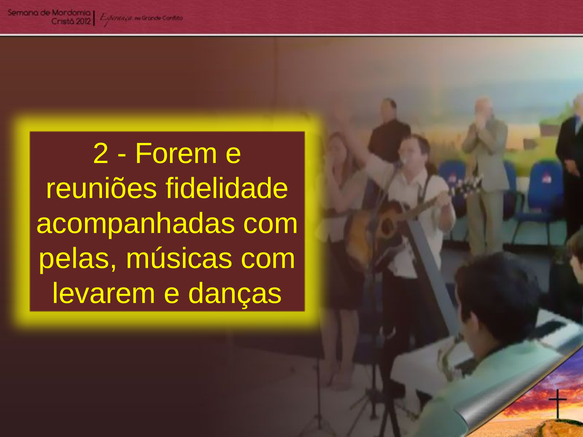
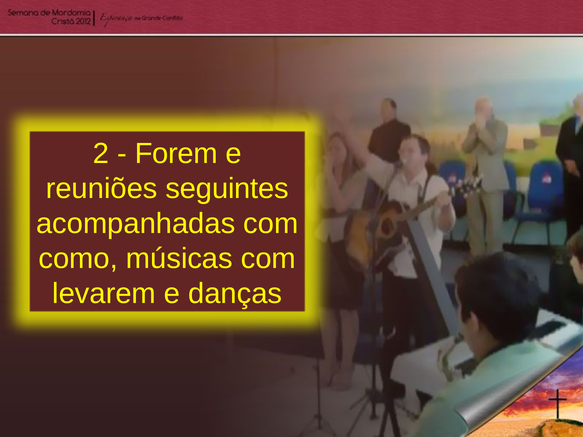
fidelidade: fidelidade -> seguintes
pelas: pelas -> como
